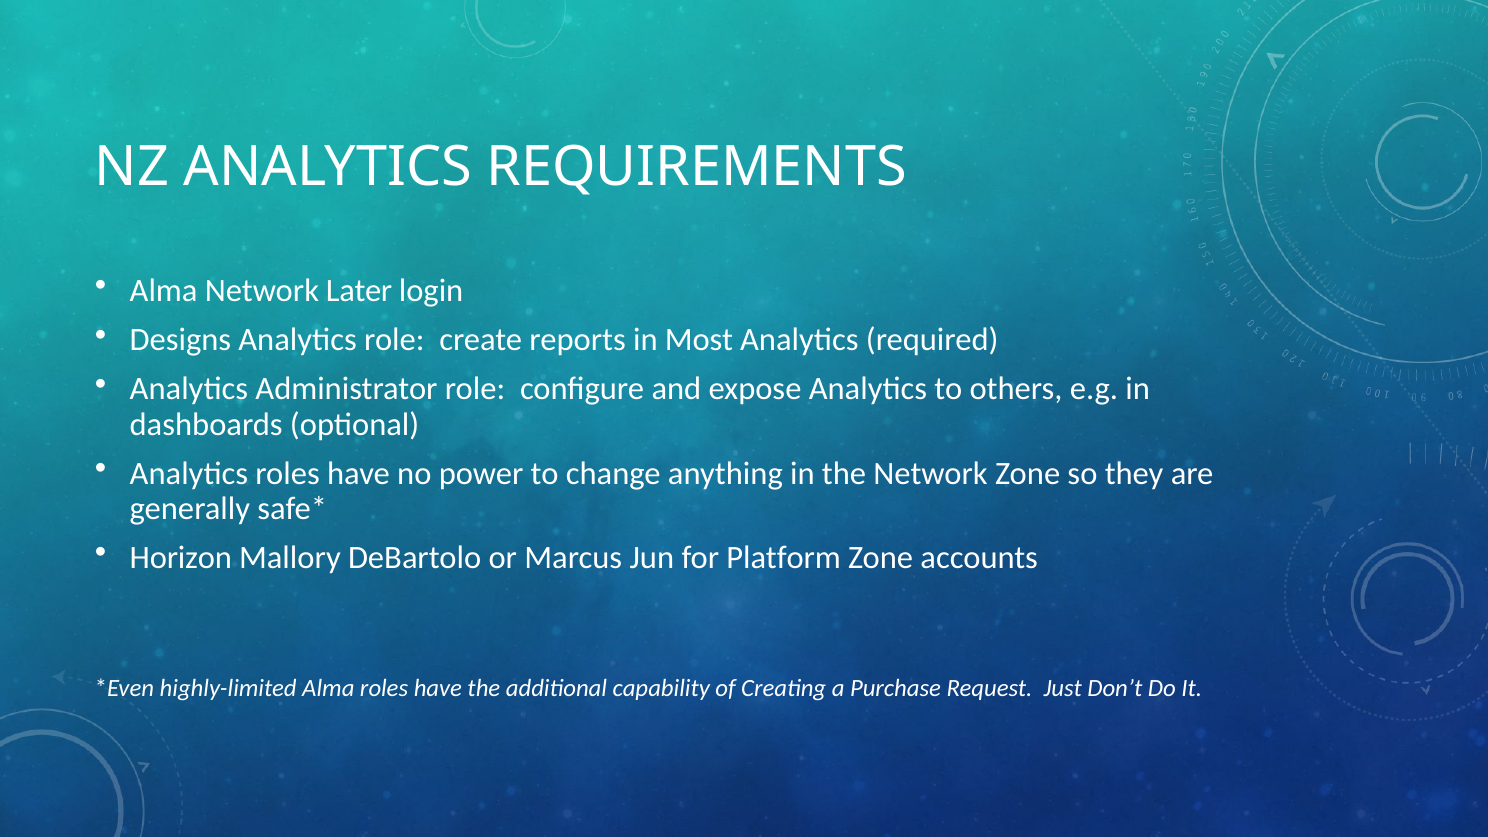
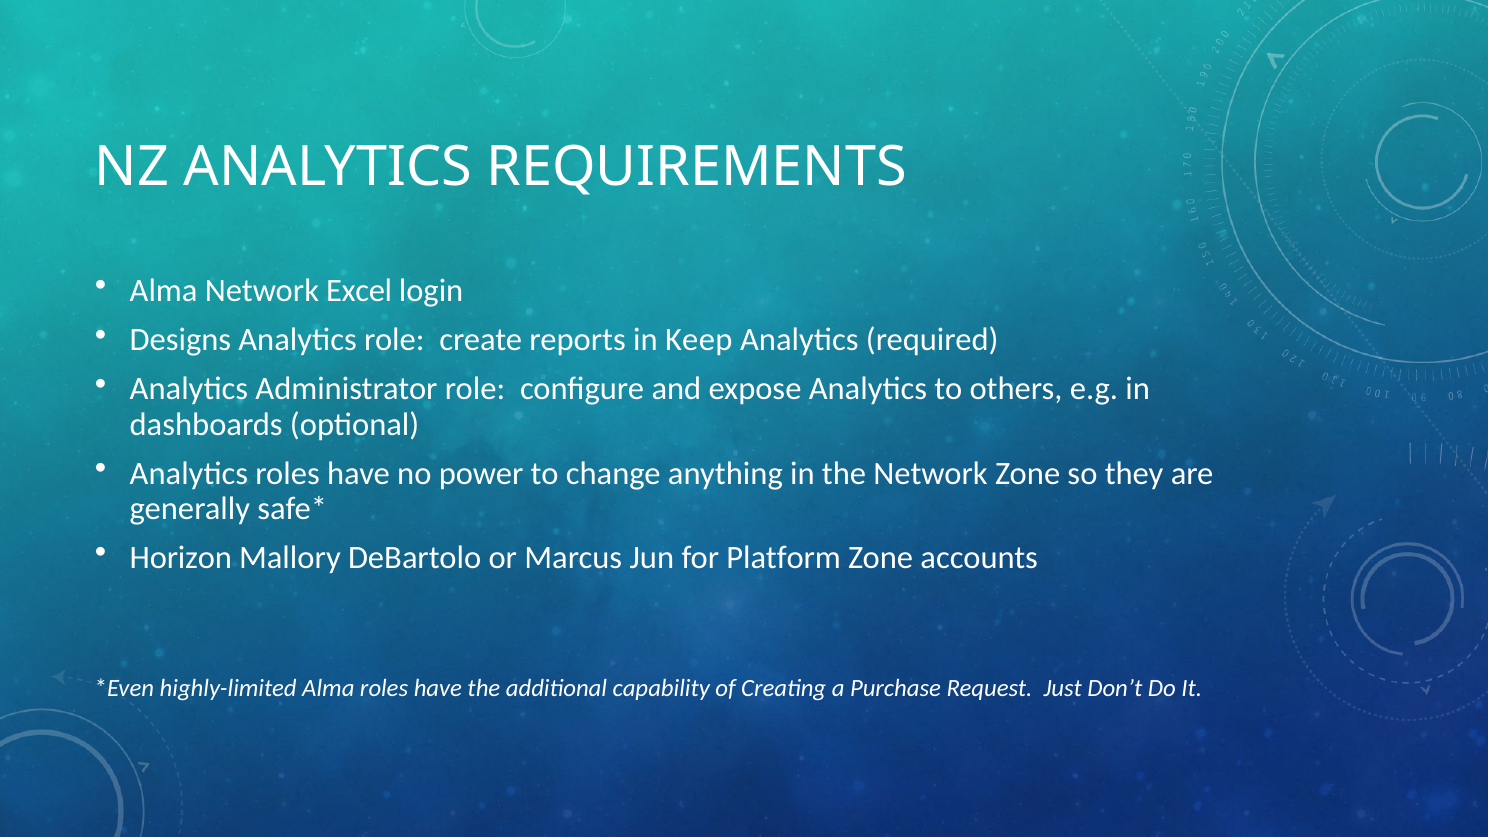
Later: Later -> Excel
Most: Most -> Keep
